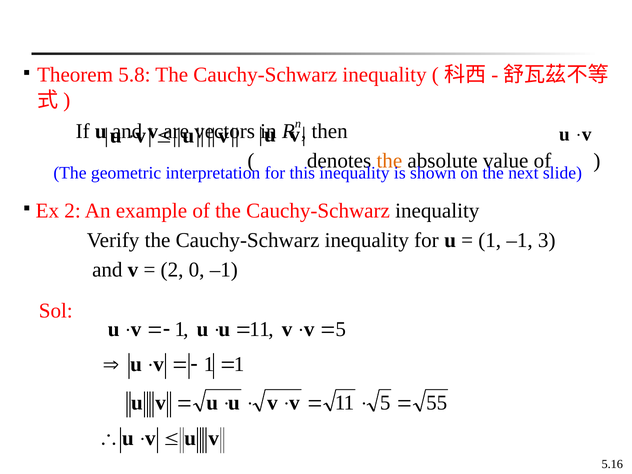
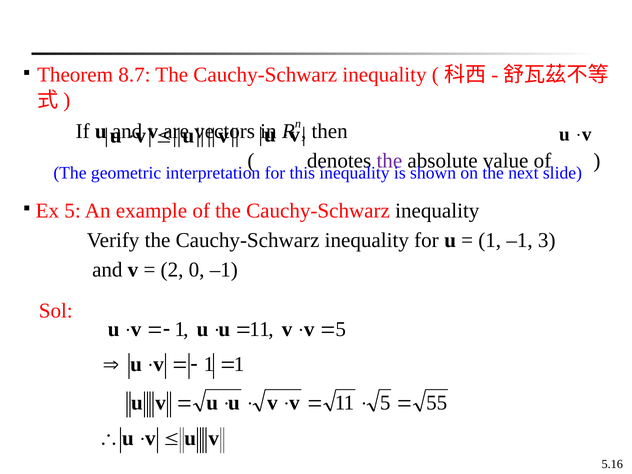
5.8: 5.8 -> 8.7
the at (389, 161) colour: orange -> purple
Ex 2: 2 -> 5
